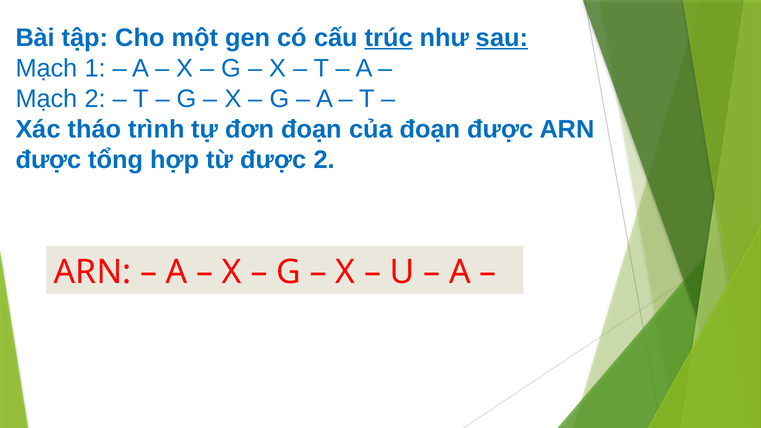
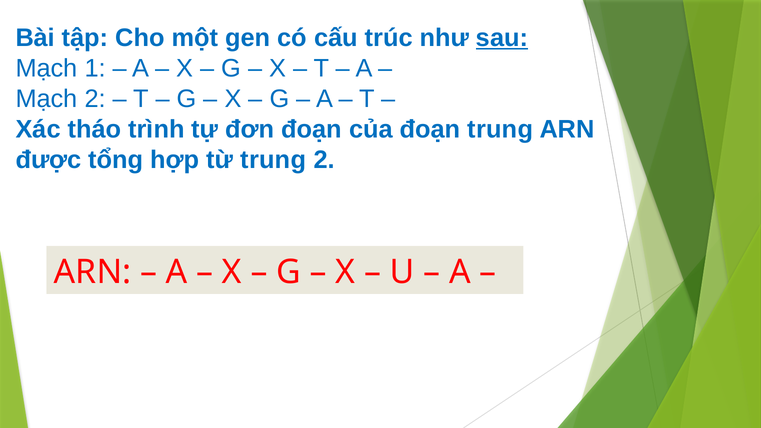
trúc underline: present -> none
đoạn được: được -> trung
từ được: được -> trung
